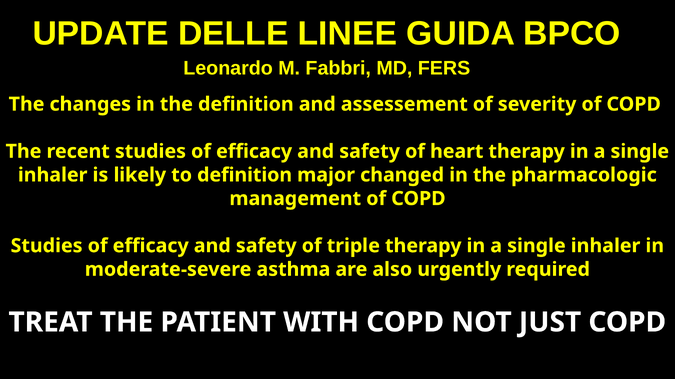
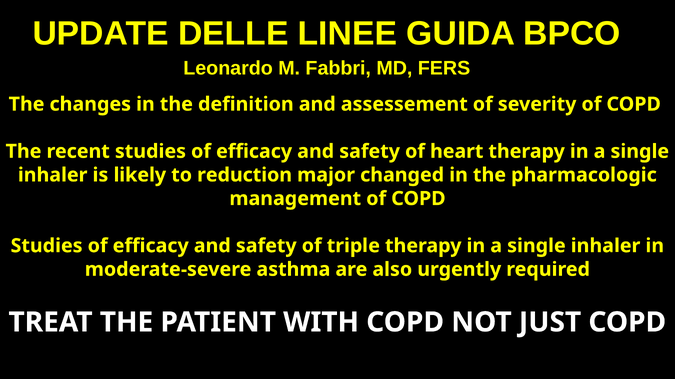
to definition: definition -> reduction
